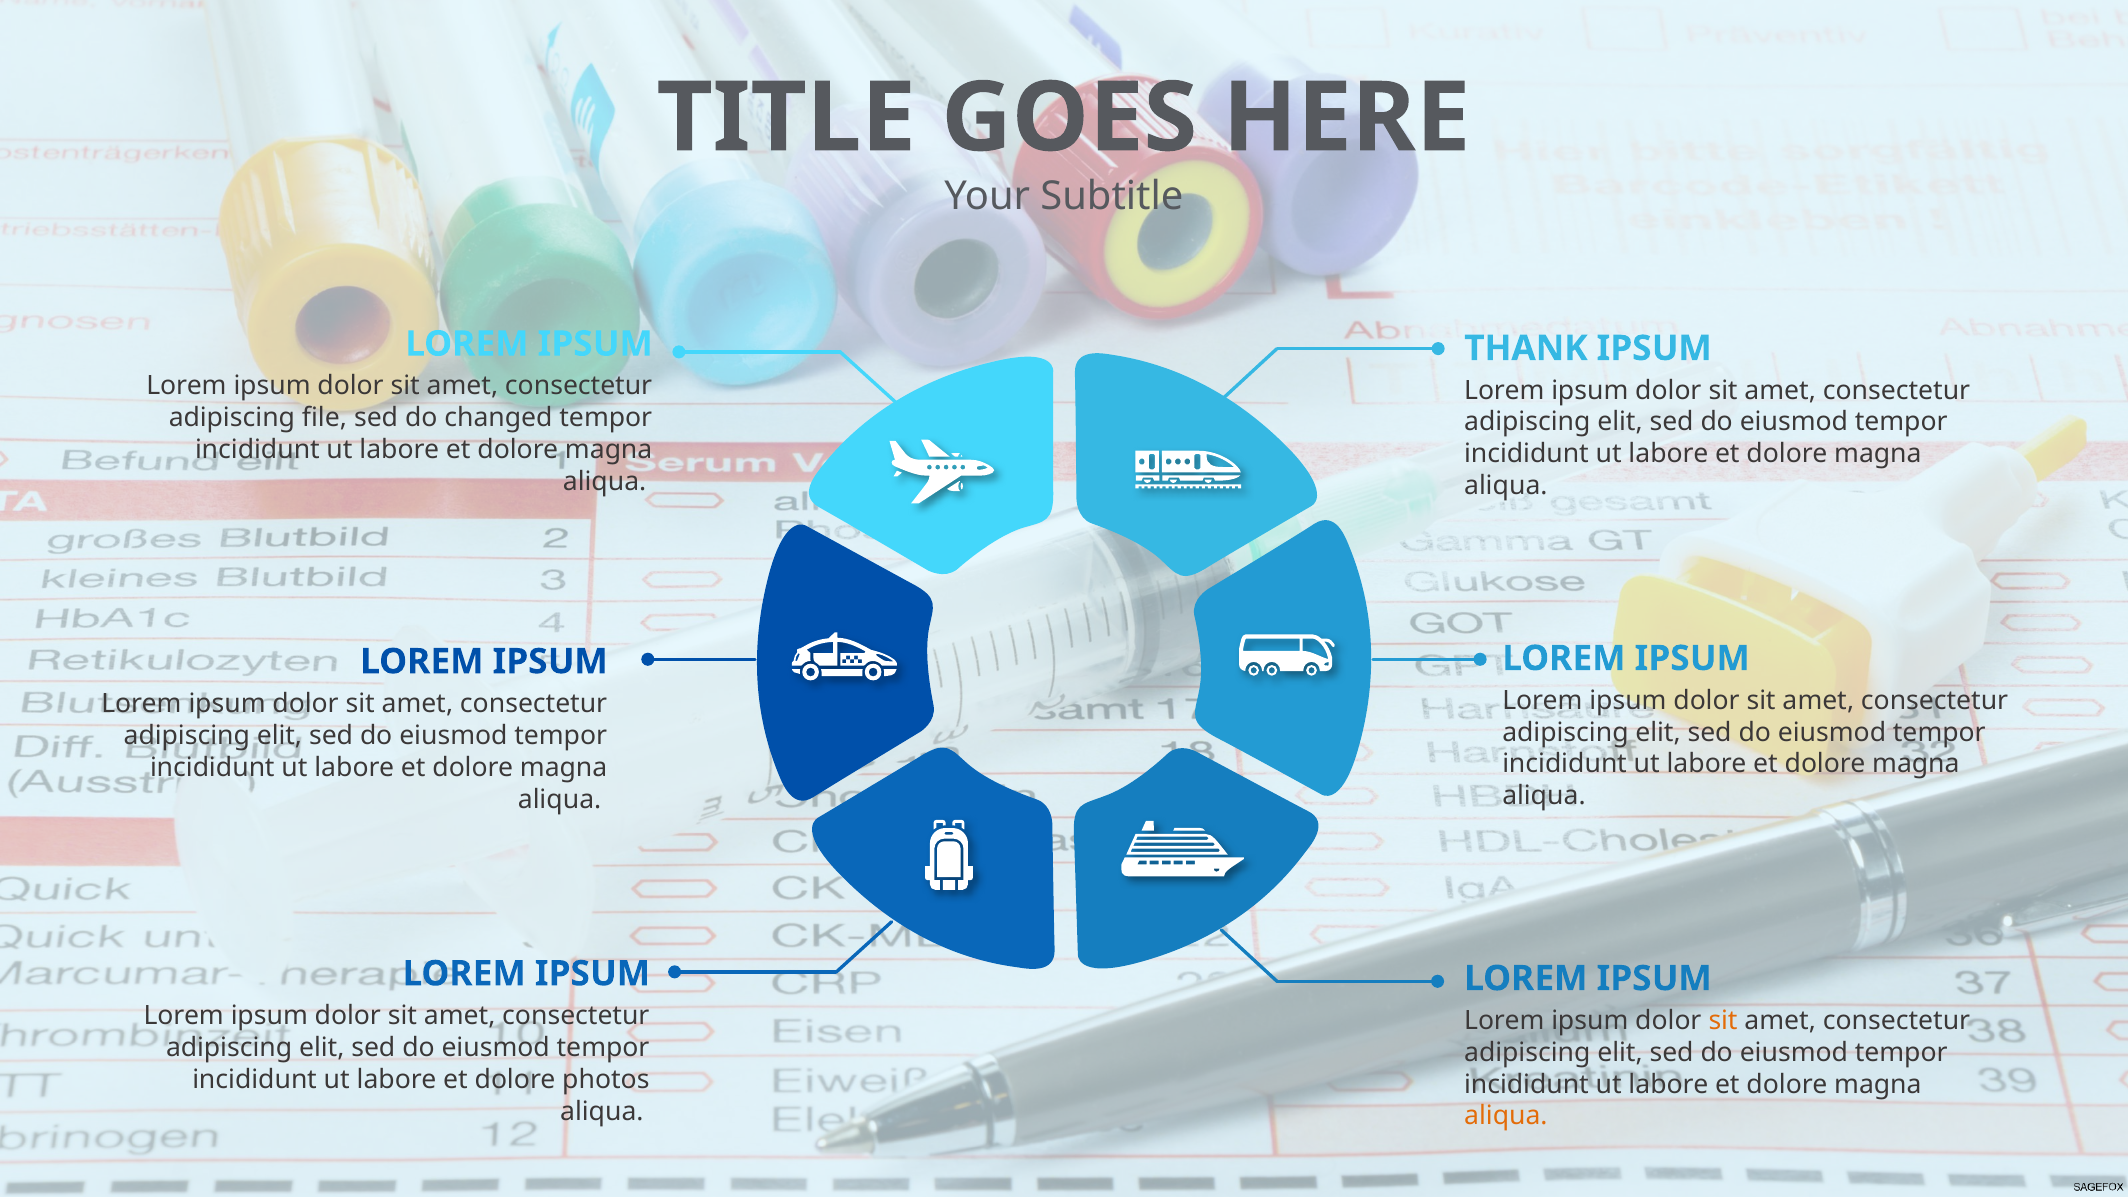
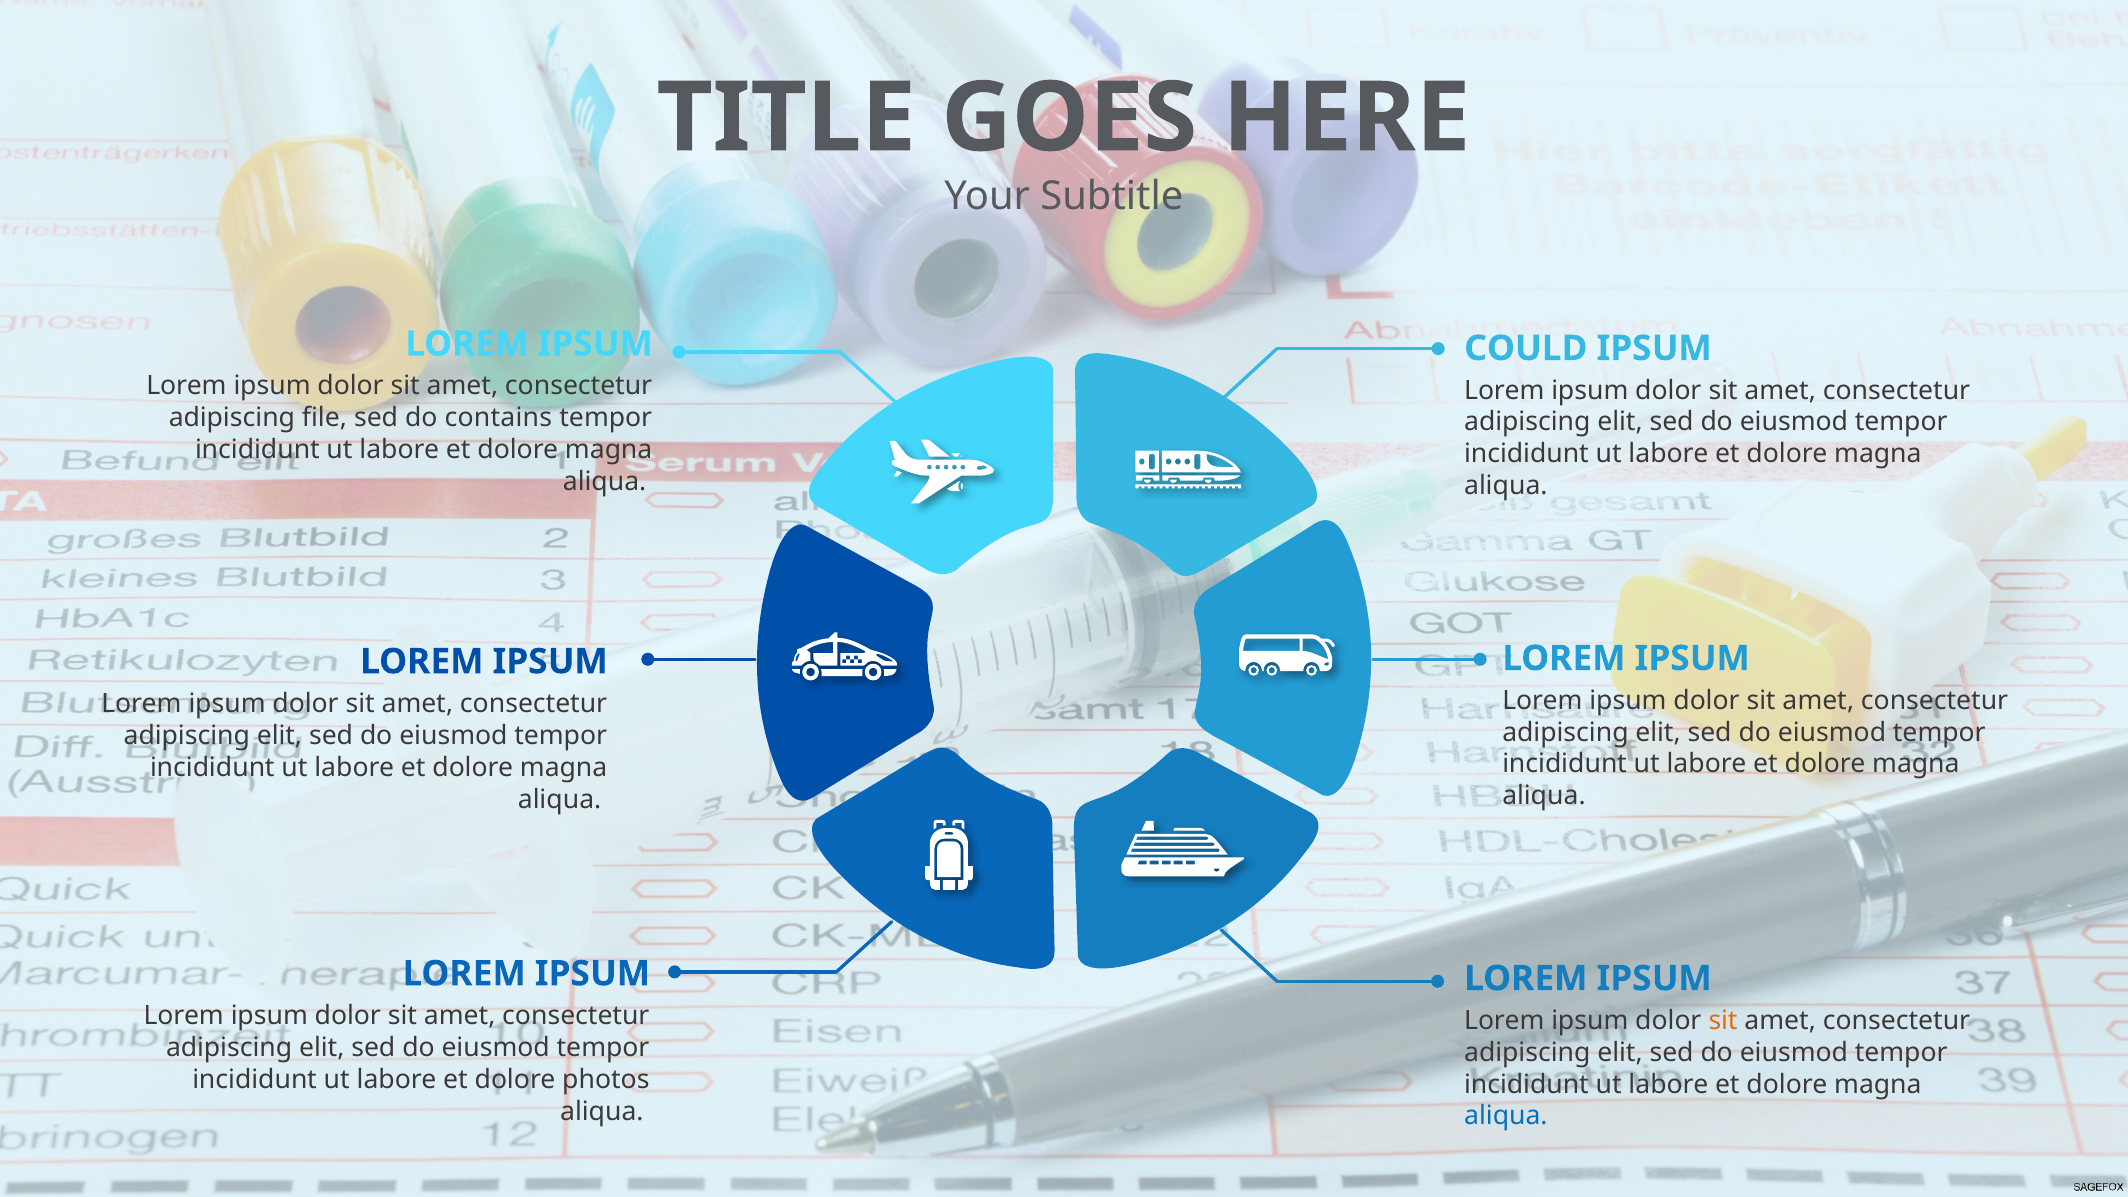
THANK: THANK -> COULD
changed: changed -> contains
aliqua at (1506, 1116) colour: orange -> blue
